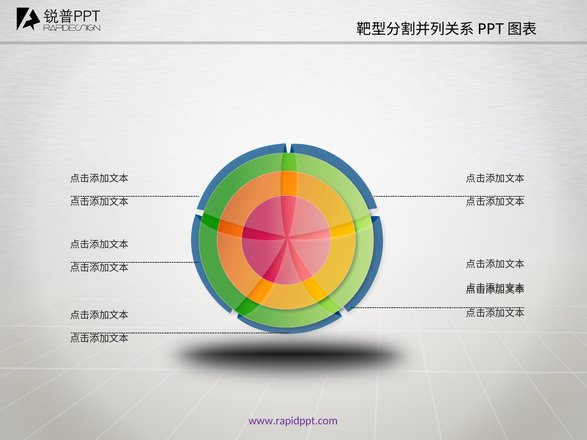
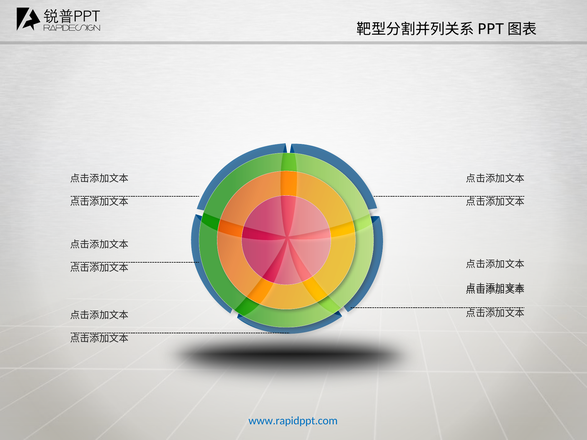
www.rapidppt.com colour: purple -> blue
